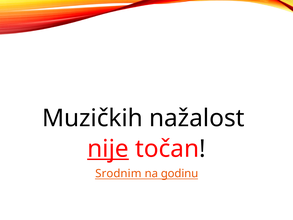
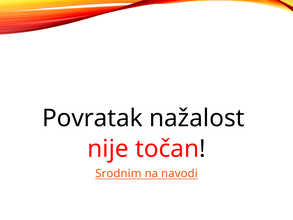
Muzičkih: Muzičkih -> Povratak
nije underline: present -> none
godinu: godinu -> navodi
